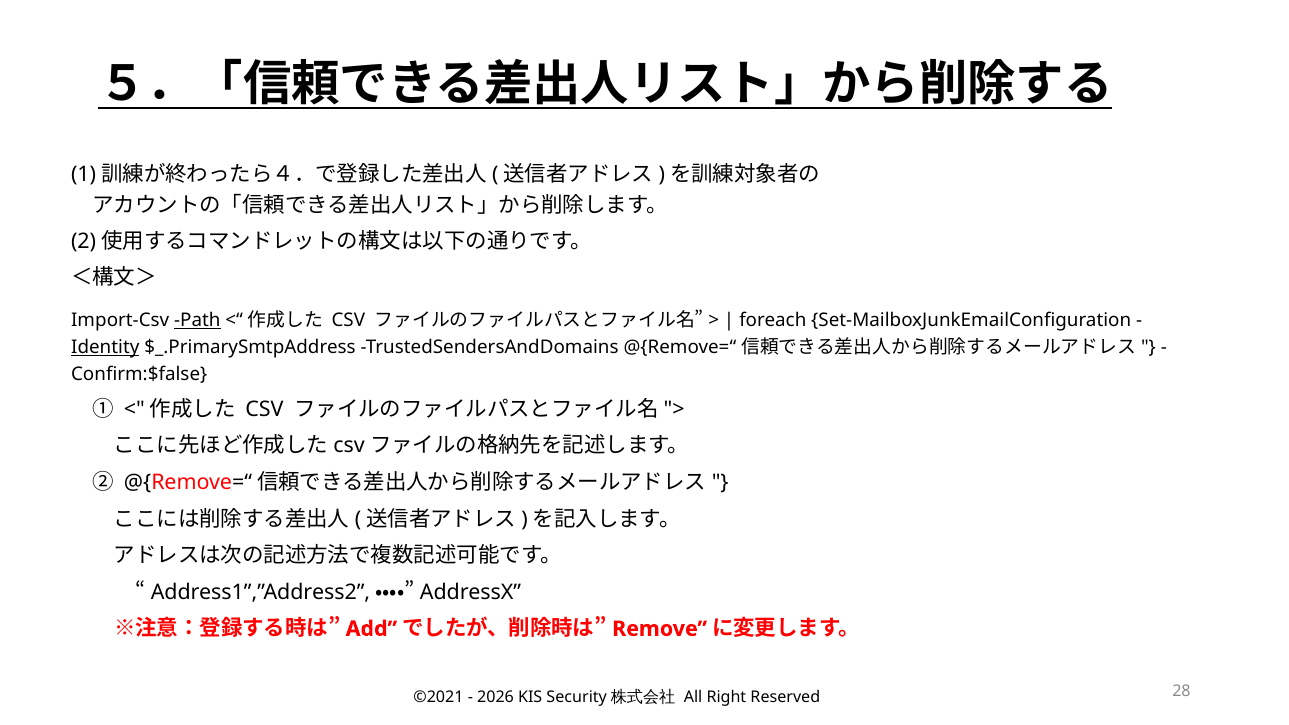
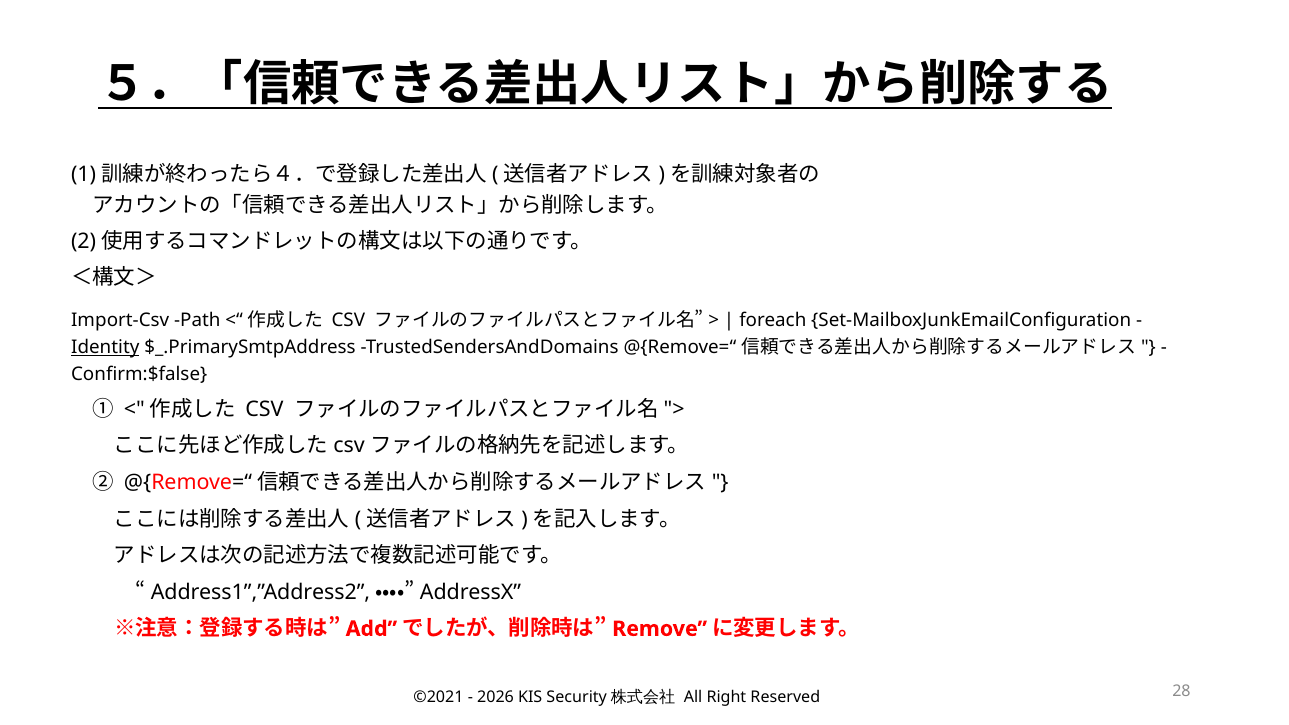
Path underline: present -> none
